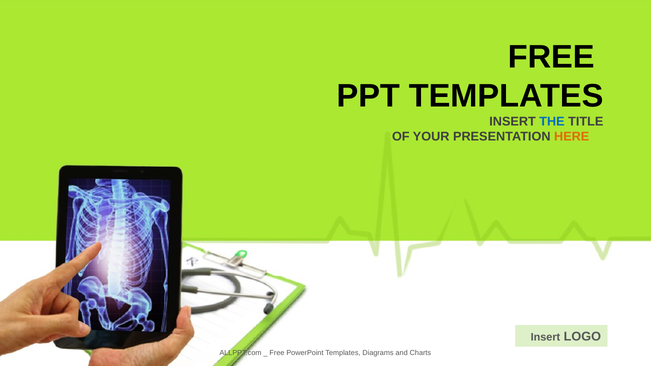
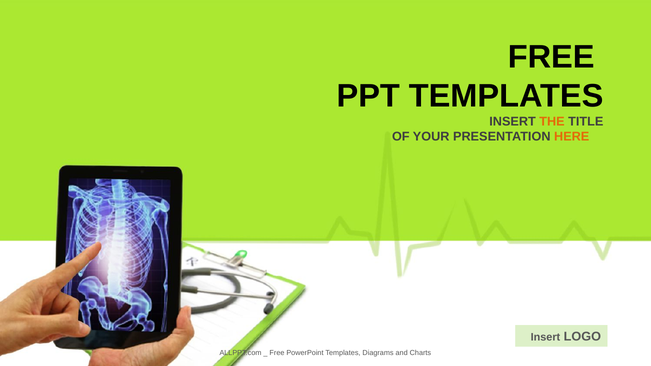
THE colour: blue -> orange
